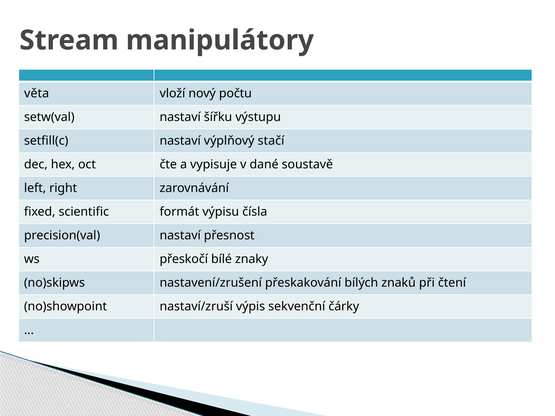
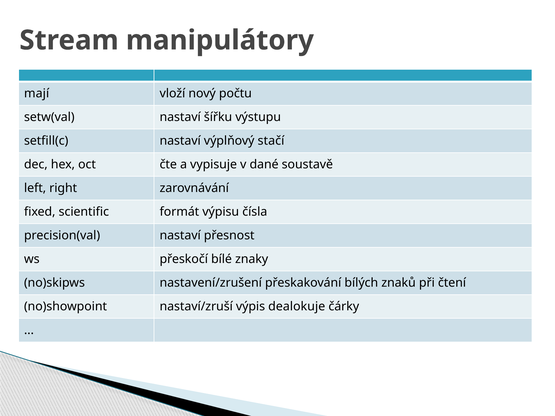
věta: věta -> mají
sekvenční: sekvenční -> dealokuje
